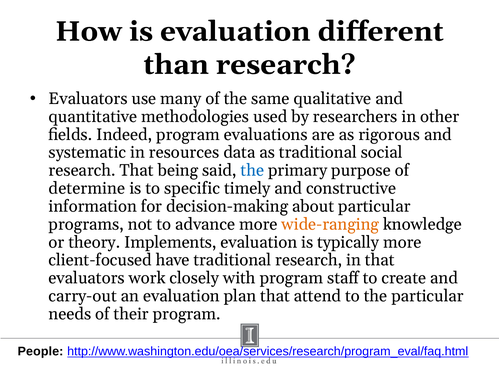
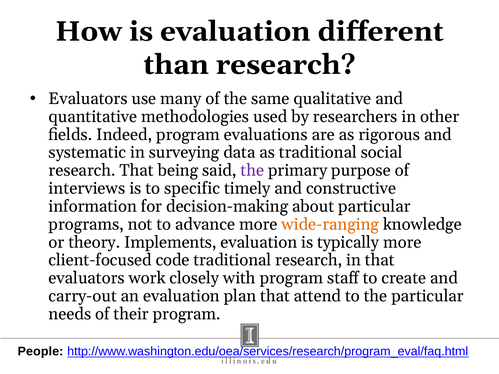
resources: resources -> surveying
the at (252, 171) colour: blue -> purple
determine: determine -> interviews
have: have -> code
